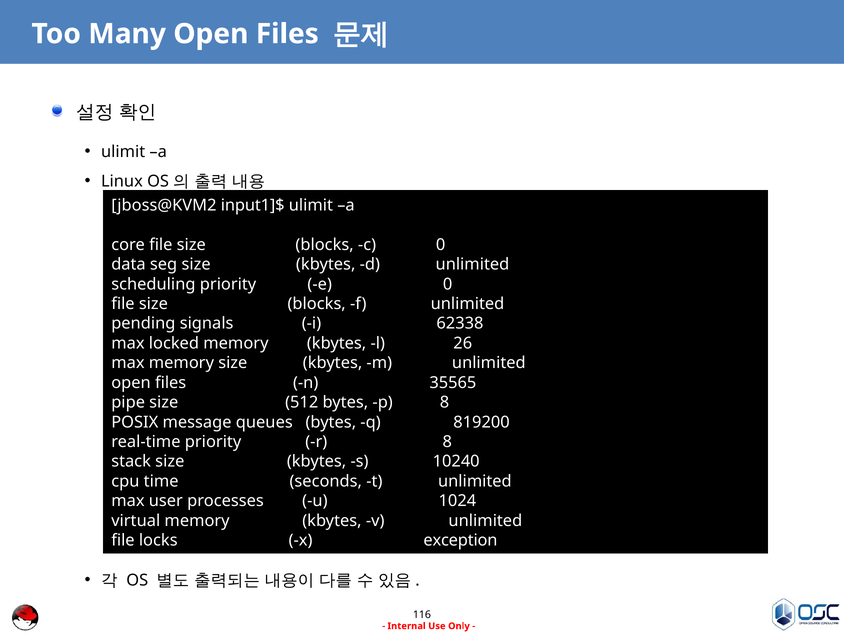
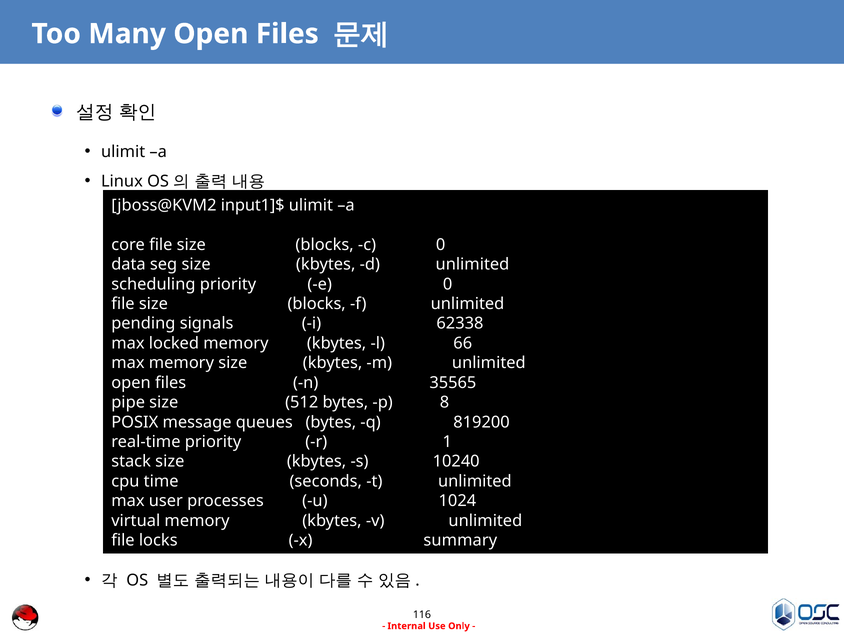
26: 26 -> 66
r 8: 8 -> 1
exception: exception -> summary
